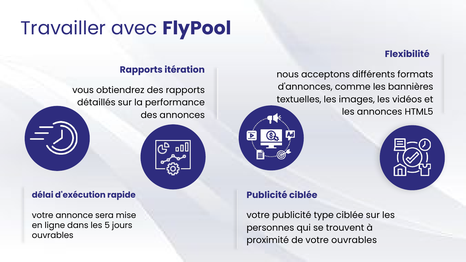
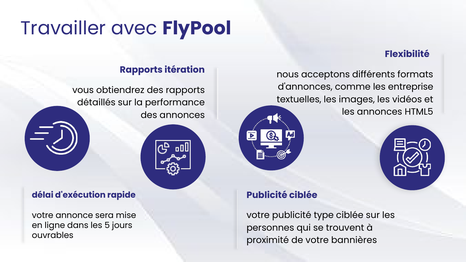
bannières: bannières -> entreprise
votre ouvrables: ouvrables -> bannières
